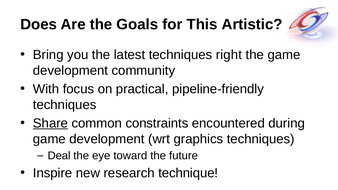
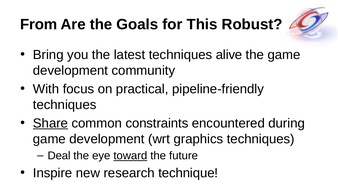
Does: Does -> From
Artistic: Artistic -> Robust
right: right -> alive
toward underline: none -> present
